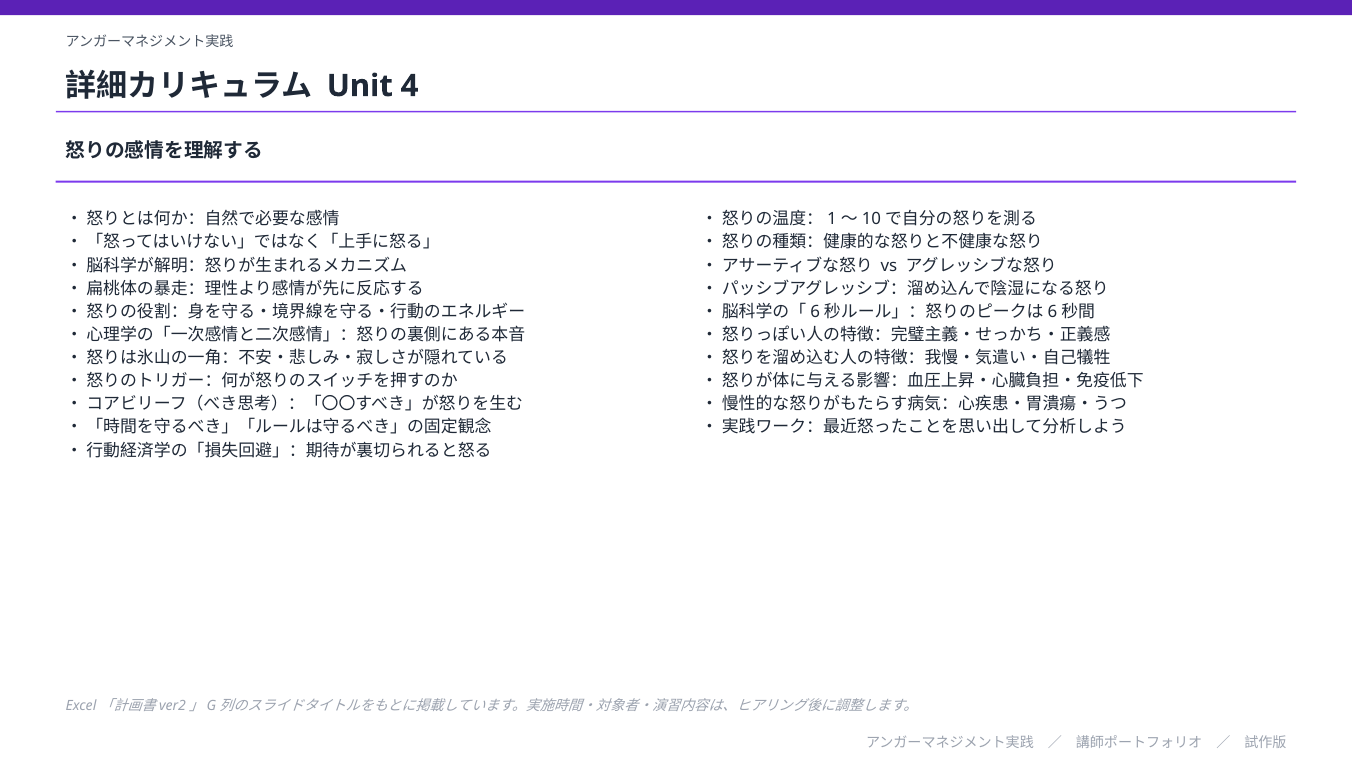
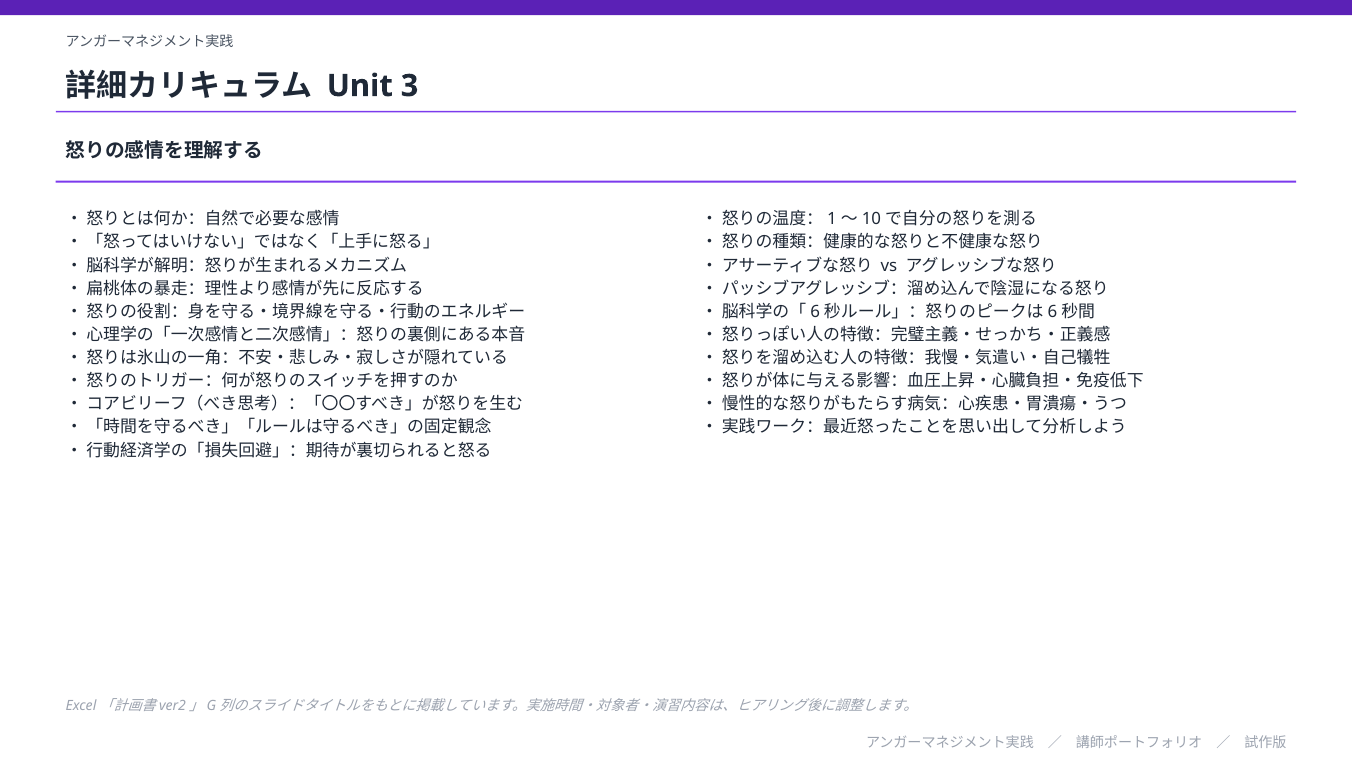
4: 4 -> 3
